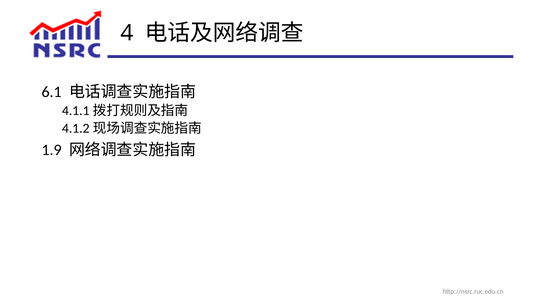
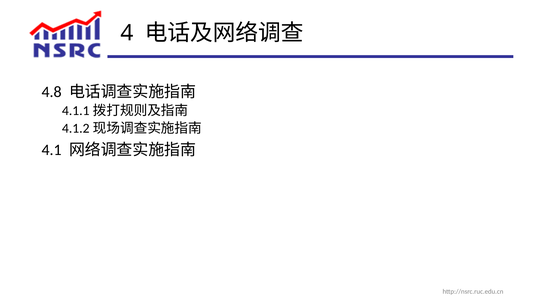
6.1: 6.1 -> 4.8
1.9: 1.9 -> 4.1
